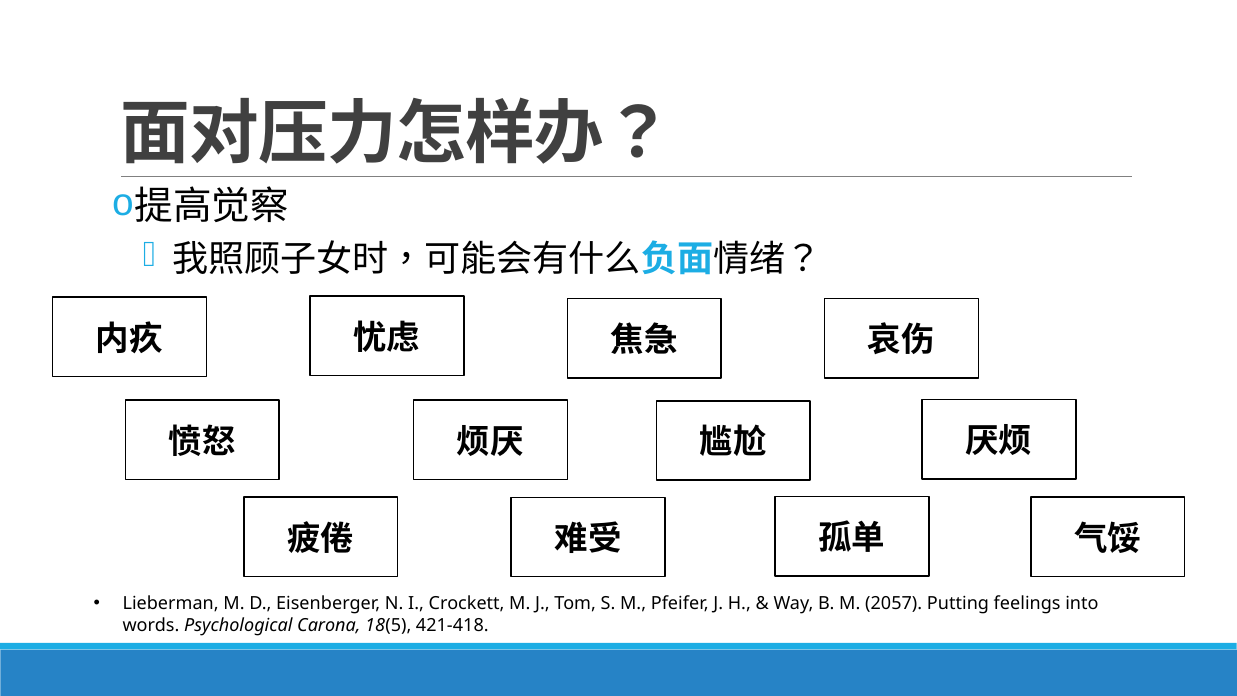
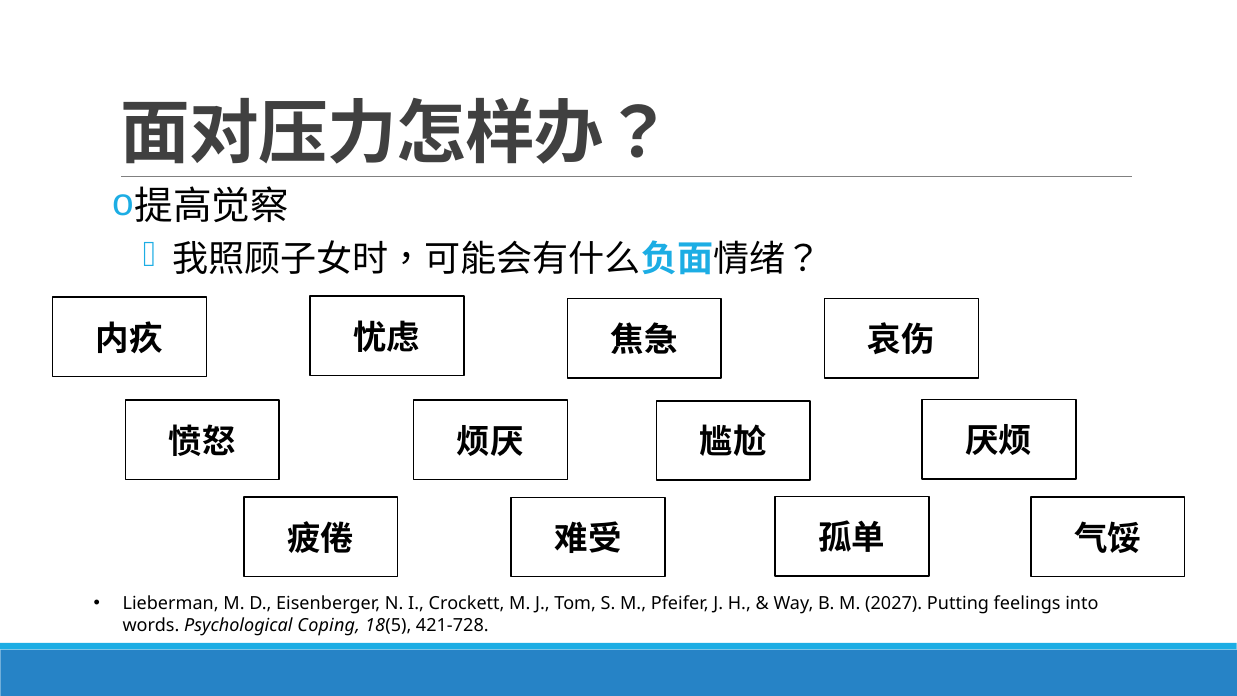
2057: 2057 -> 2027
Carona: Carona -> Coping
421-418: 421-418 -> 421-728
